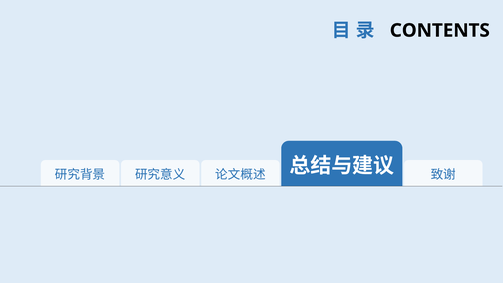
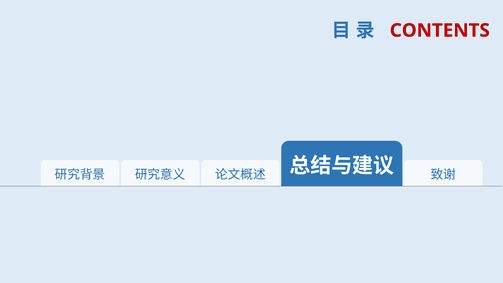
CONTENTS colour: black -> red
